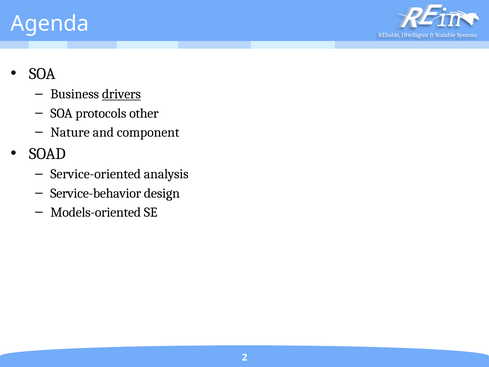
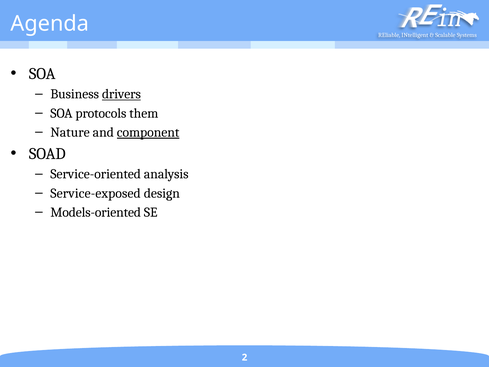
other: other -> them
component underline: none -> present
Service-behavior: Service-behavior -> Service-exposed
